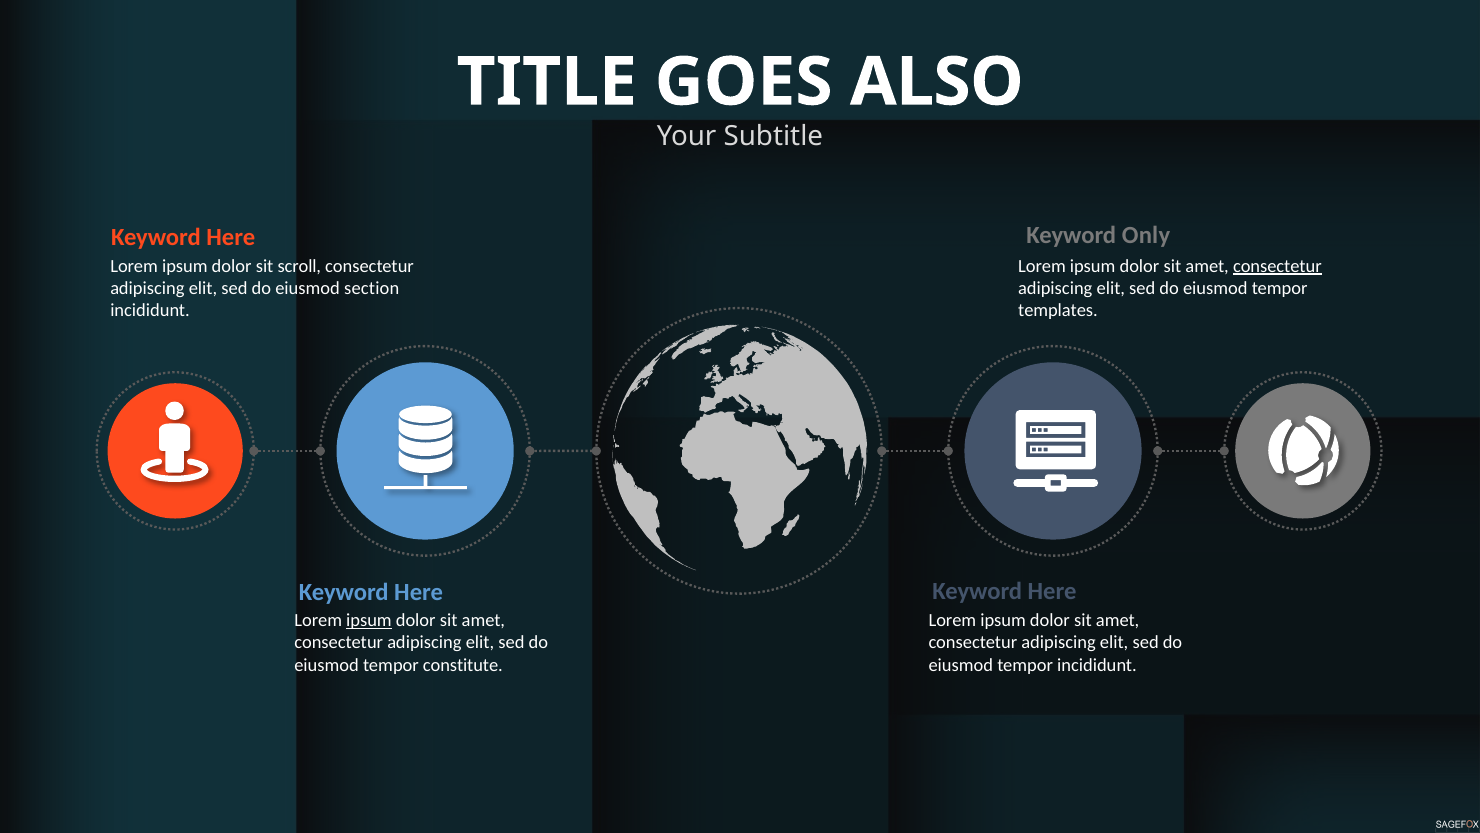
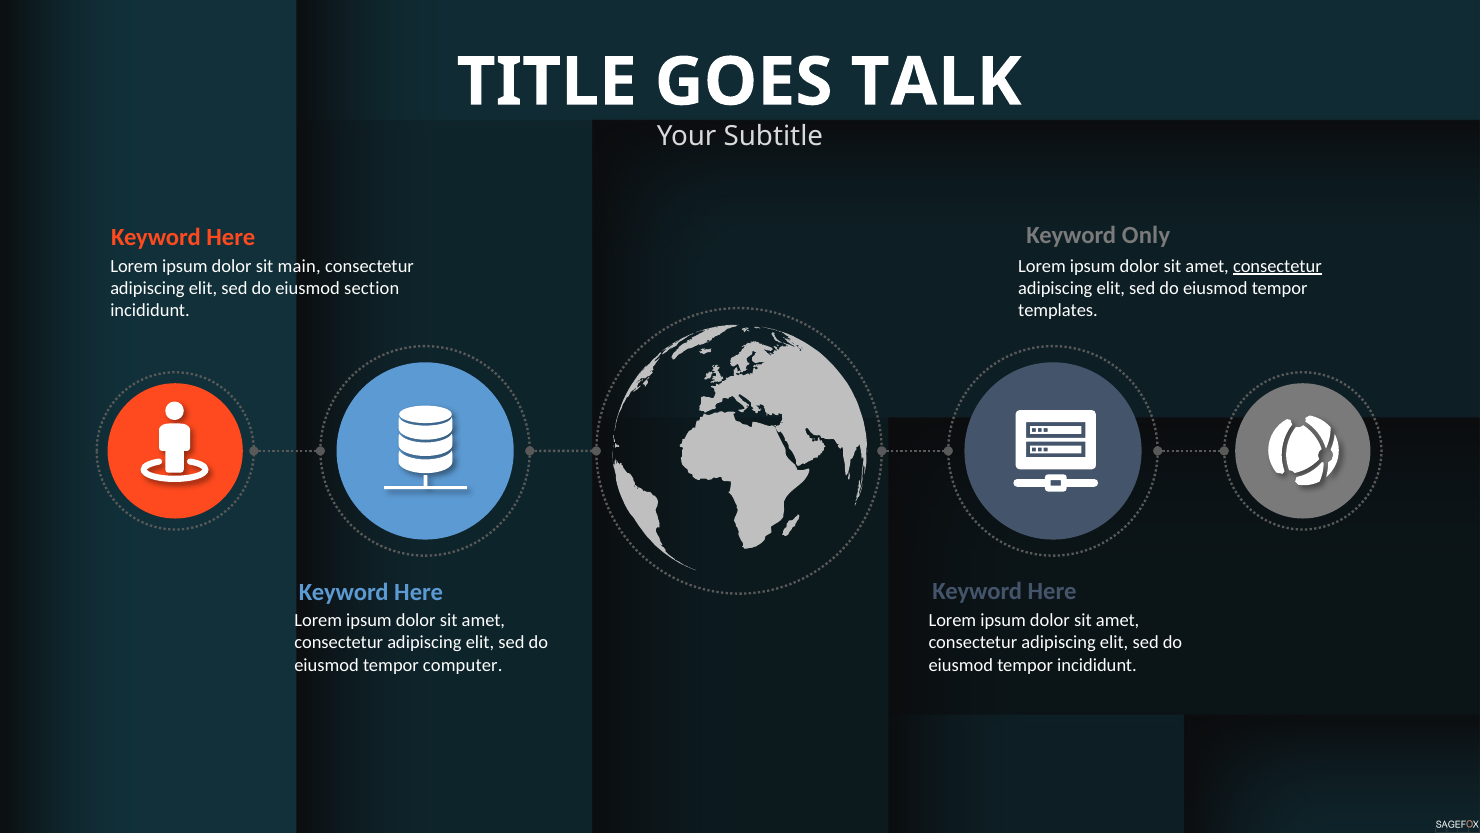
ALSO: ALSO -> TALK
scroll: scroll -> main
ipsum at (369, 620) underline: present -> none
constitute: constitute -> computer
